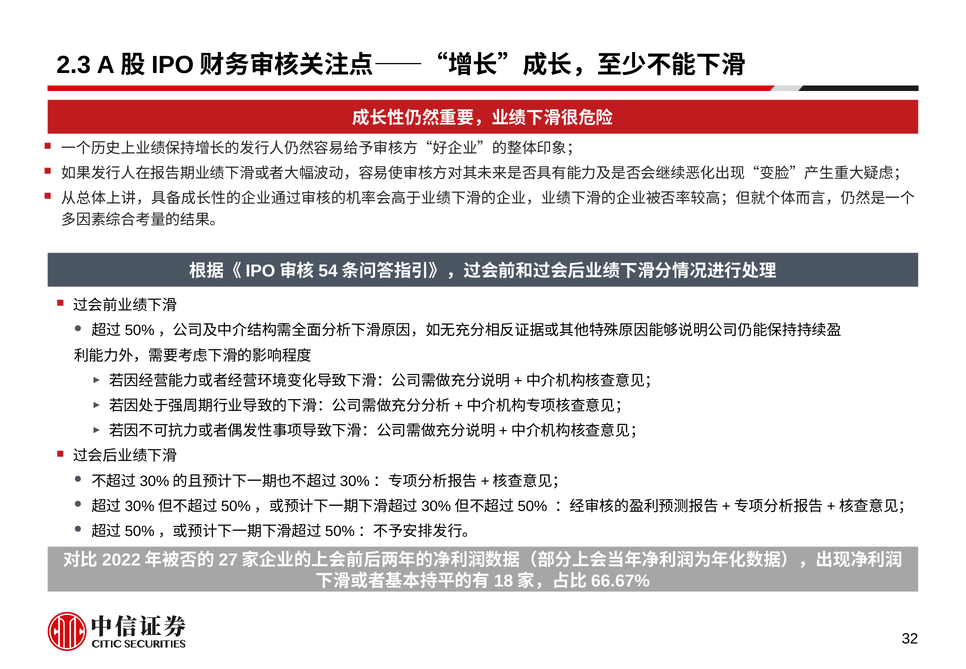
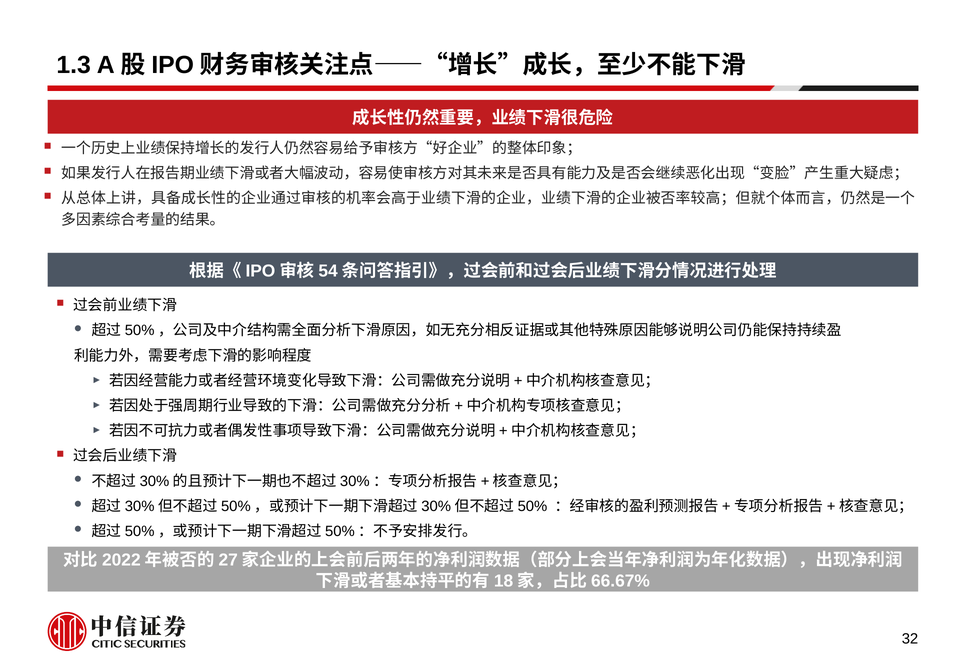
2.3: 2.3 -> 1.3
